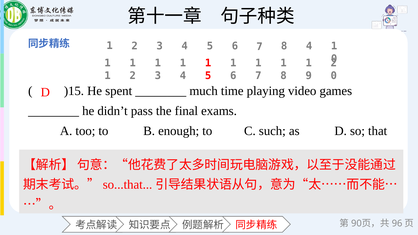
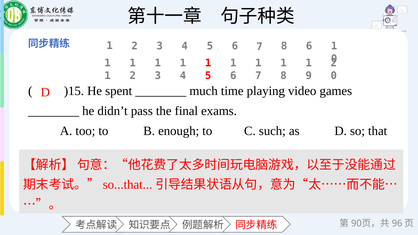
8 4: 4 -> 6
